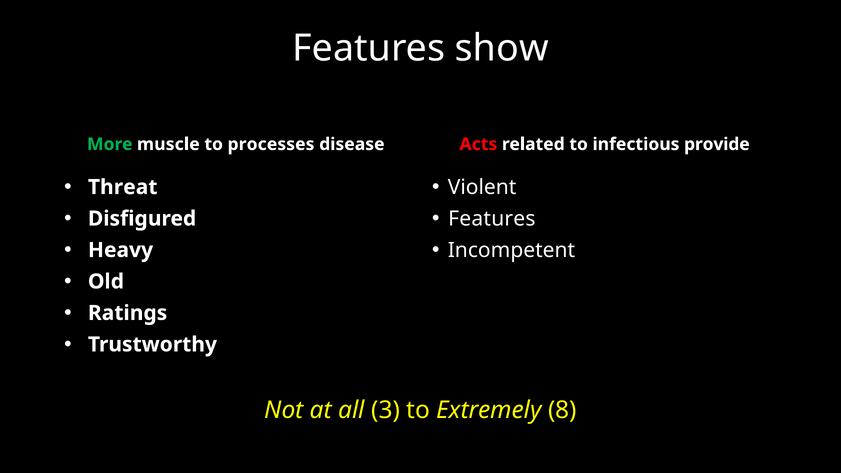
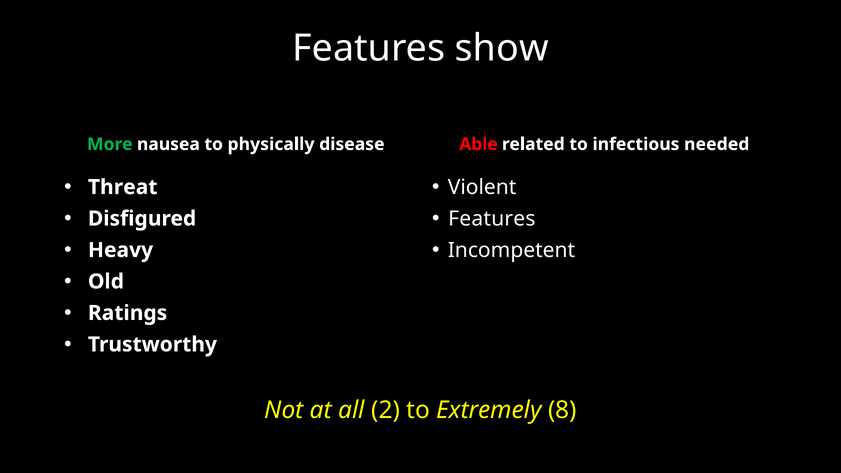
muscle: muscle -> nausea
processes: processes -> physically
Acts: Acts -> Able
provide: provide -> needed
3: 3 -> 2
